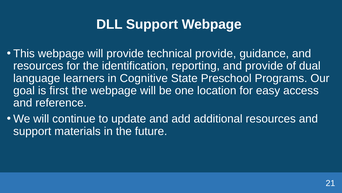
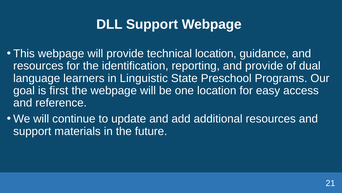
technical provide: provide -> location
Cognitive: Cognitive -> Linguistic
